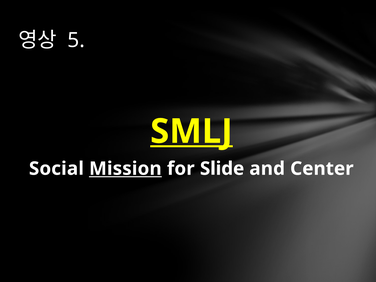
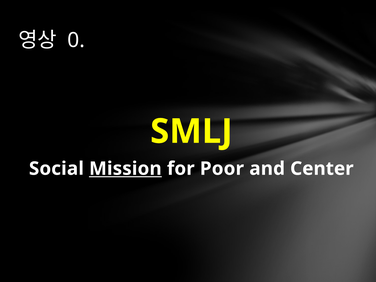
5: 5 -> 0
SMLJ underline: present -> none
Slide: Slide -> Poor
